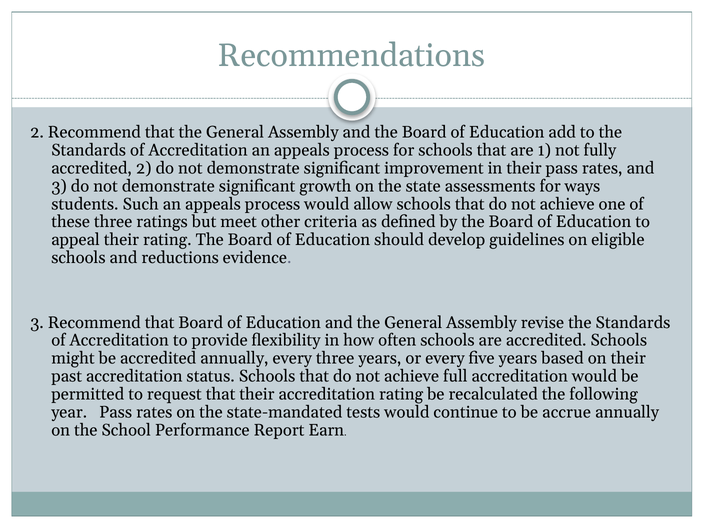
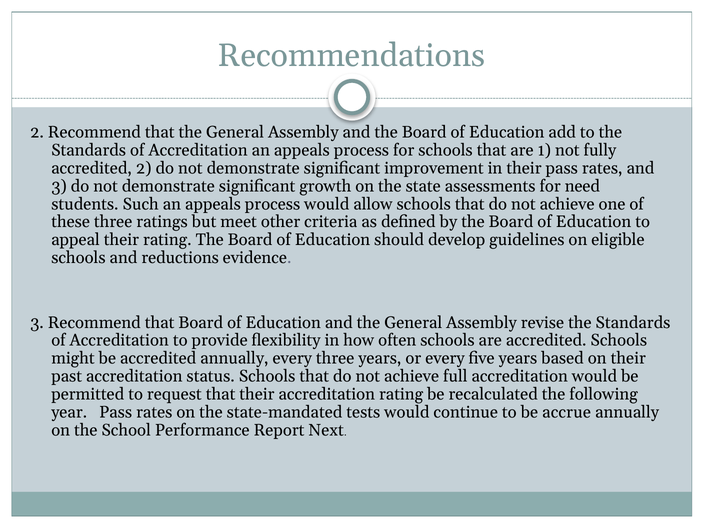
ways: ways -> need
Earn: Earn -> Next
